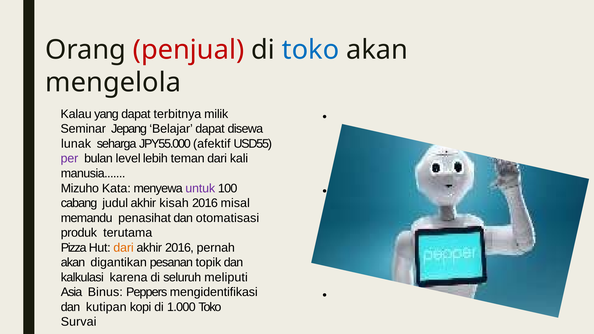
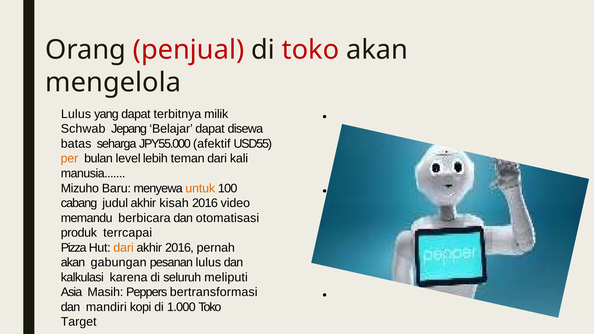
toko at (311, 50) colour: blue -> red
Kalau at (76, 114): Kalau -> Lulus
Seminar: Seminar -> Schwab
lunak: lunak -> batas
per colour: purple -> orange
Kata: Kata -> Baru
untuk colour: purple -> orange
misal: misal -> video
penasihat: penasihat -> berbicara
terutama: terutama -> terrcapai
digantikan: digantikan -> gabungan
pesanan topik: topik -> lulus
Binus: Binus -> Masih
mengidentifikasi: mengidentifikasi -> bertransformasi
kutipan: kutipan -> mandiri
Survai: Survai -> Target
